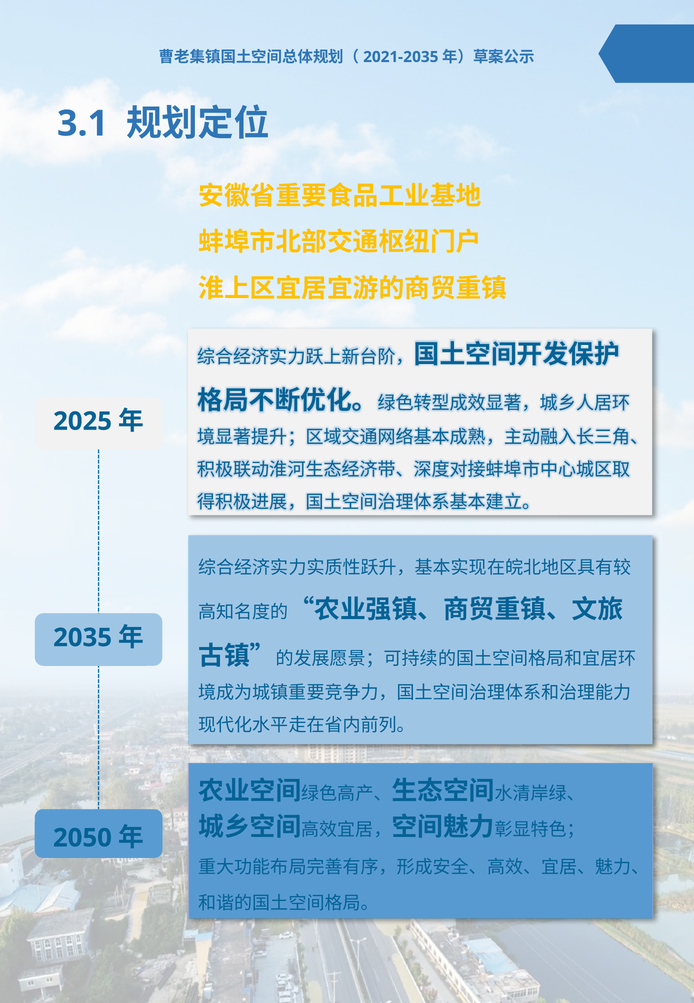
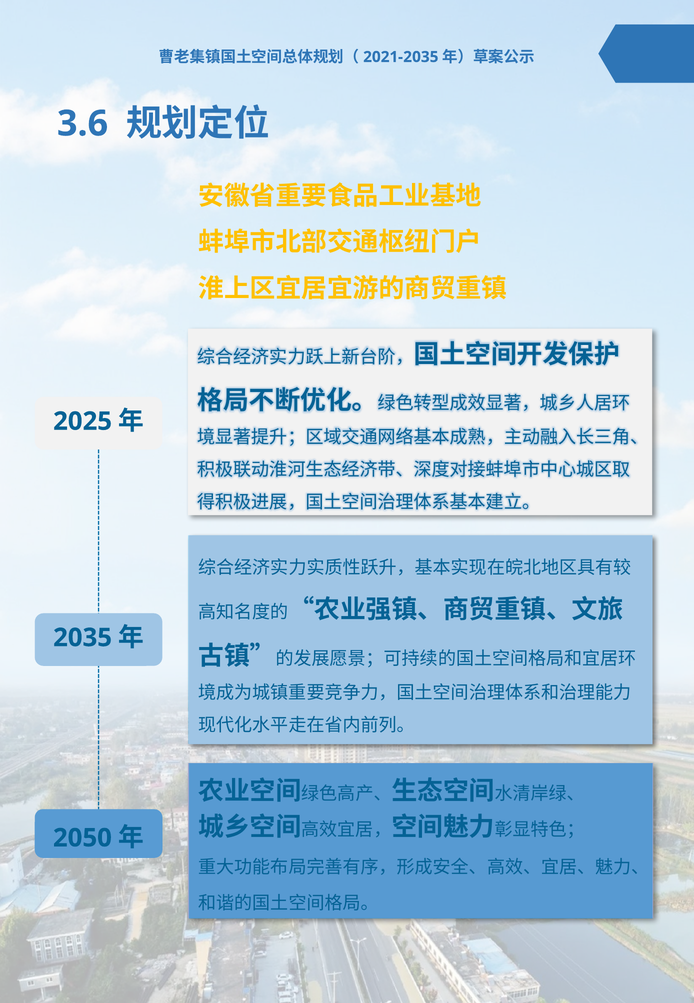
3.1: 3.1 -> 3.6
